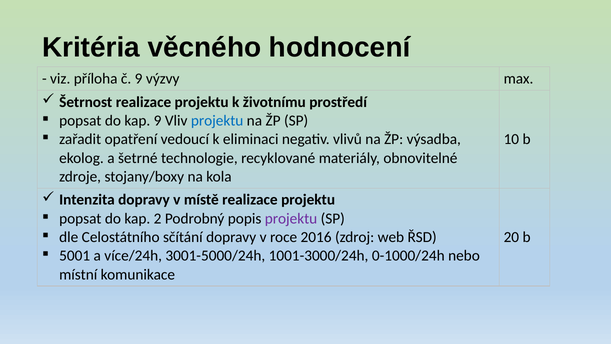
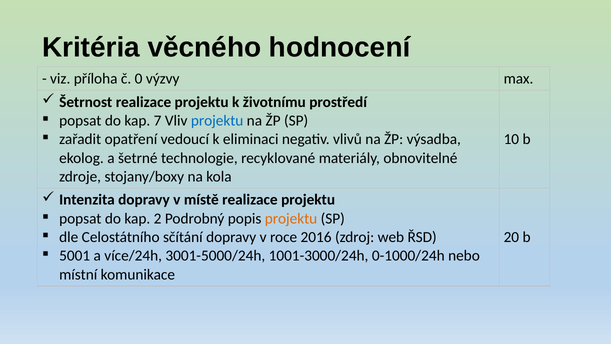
č 9: 9 -> 0
kap 9: 9 -> 7
projektu at (291, 218) colour: purple -> orange
